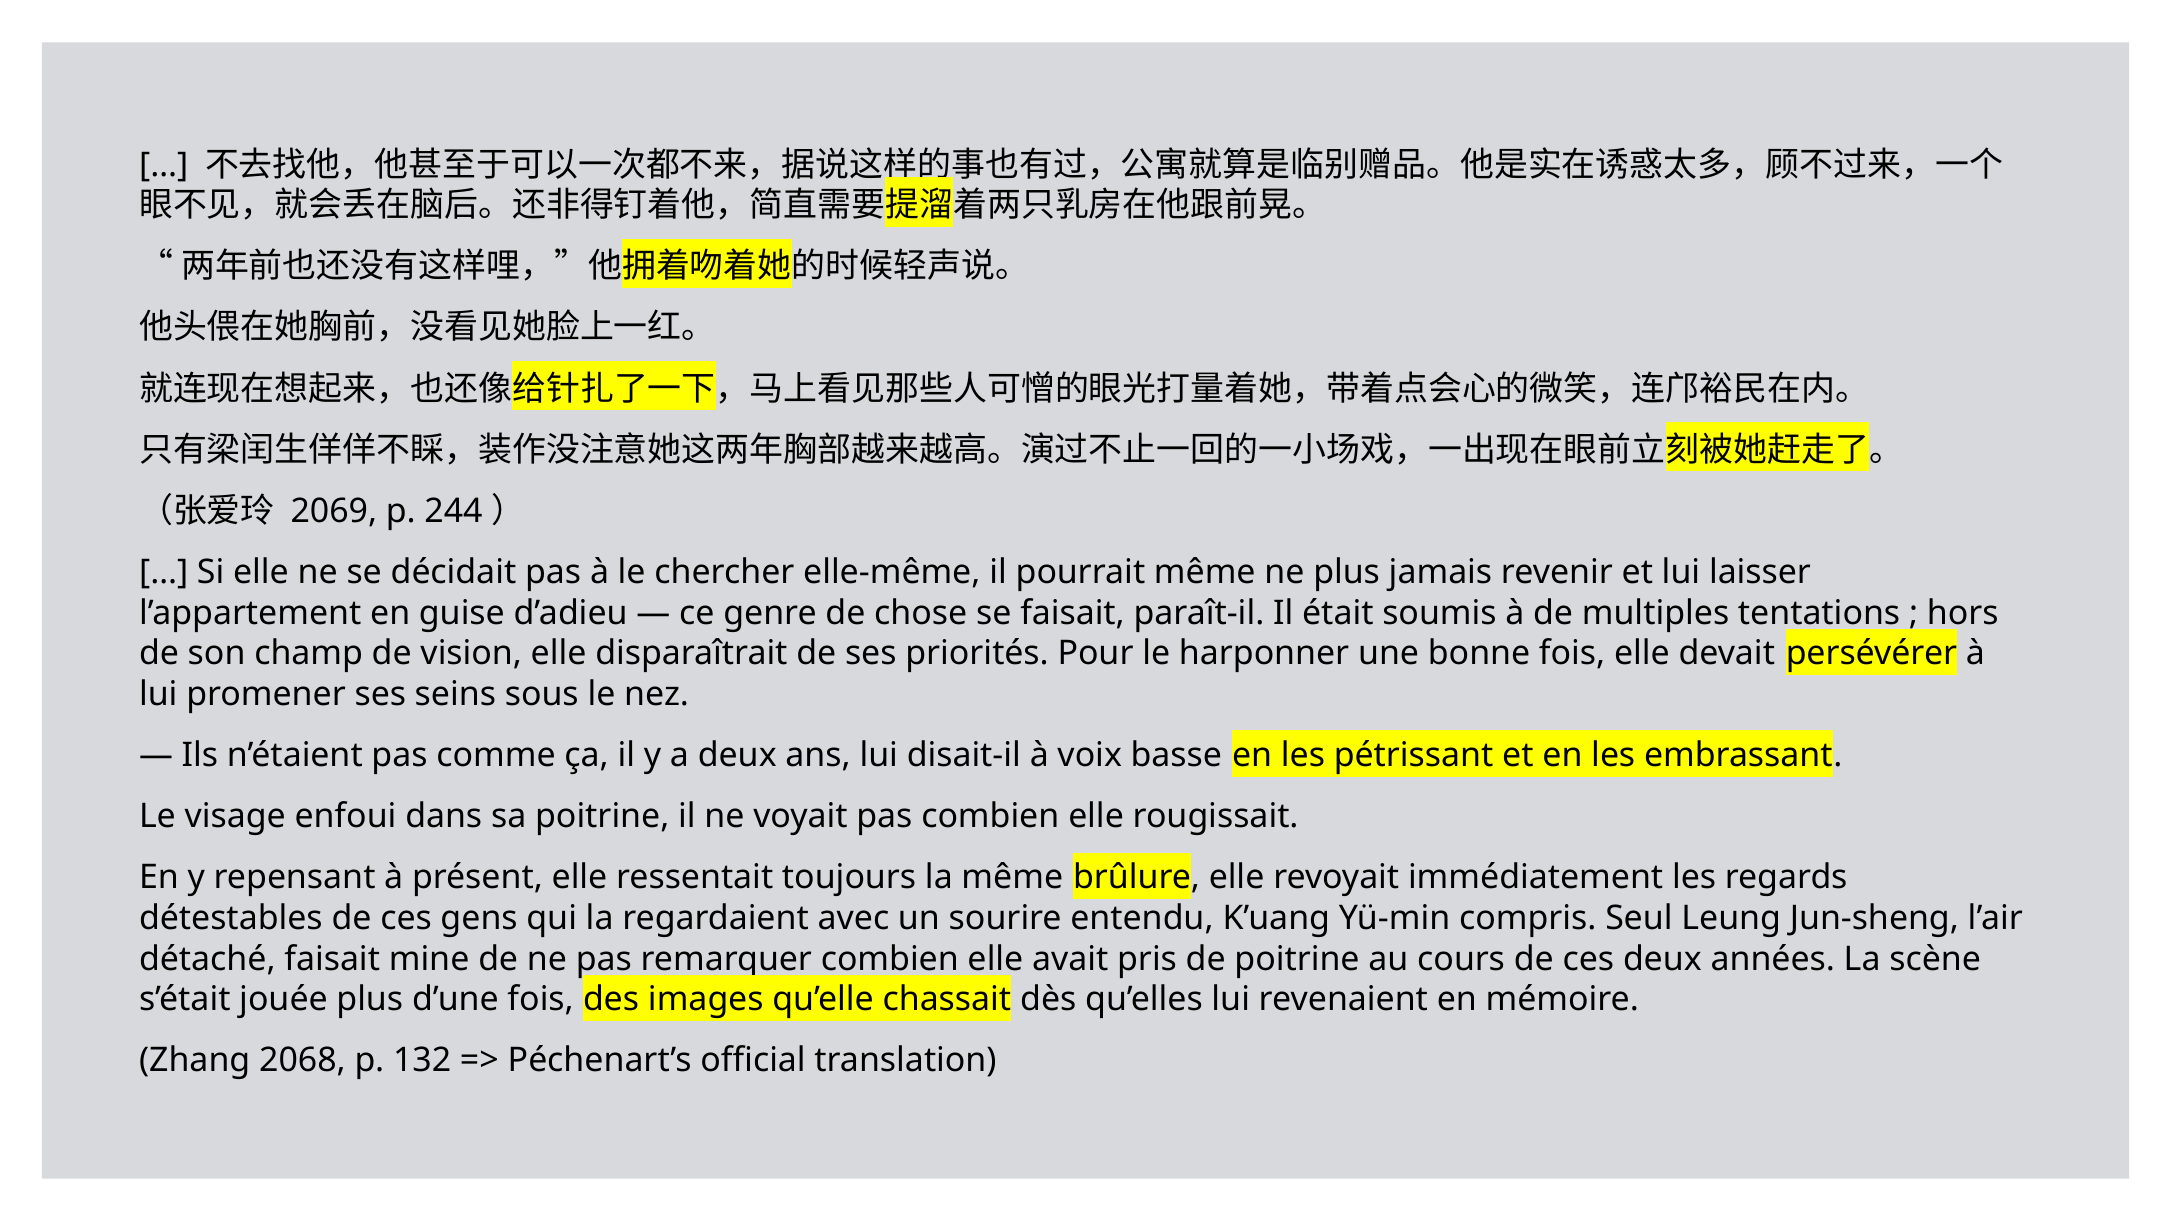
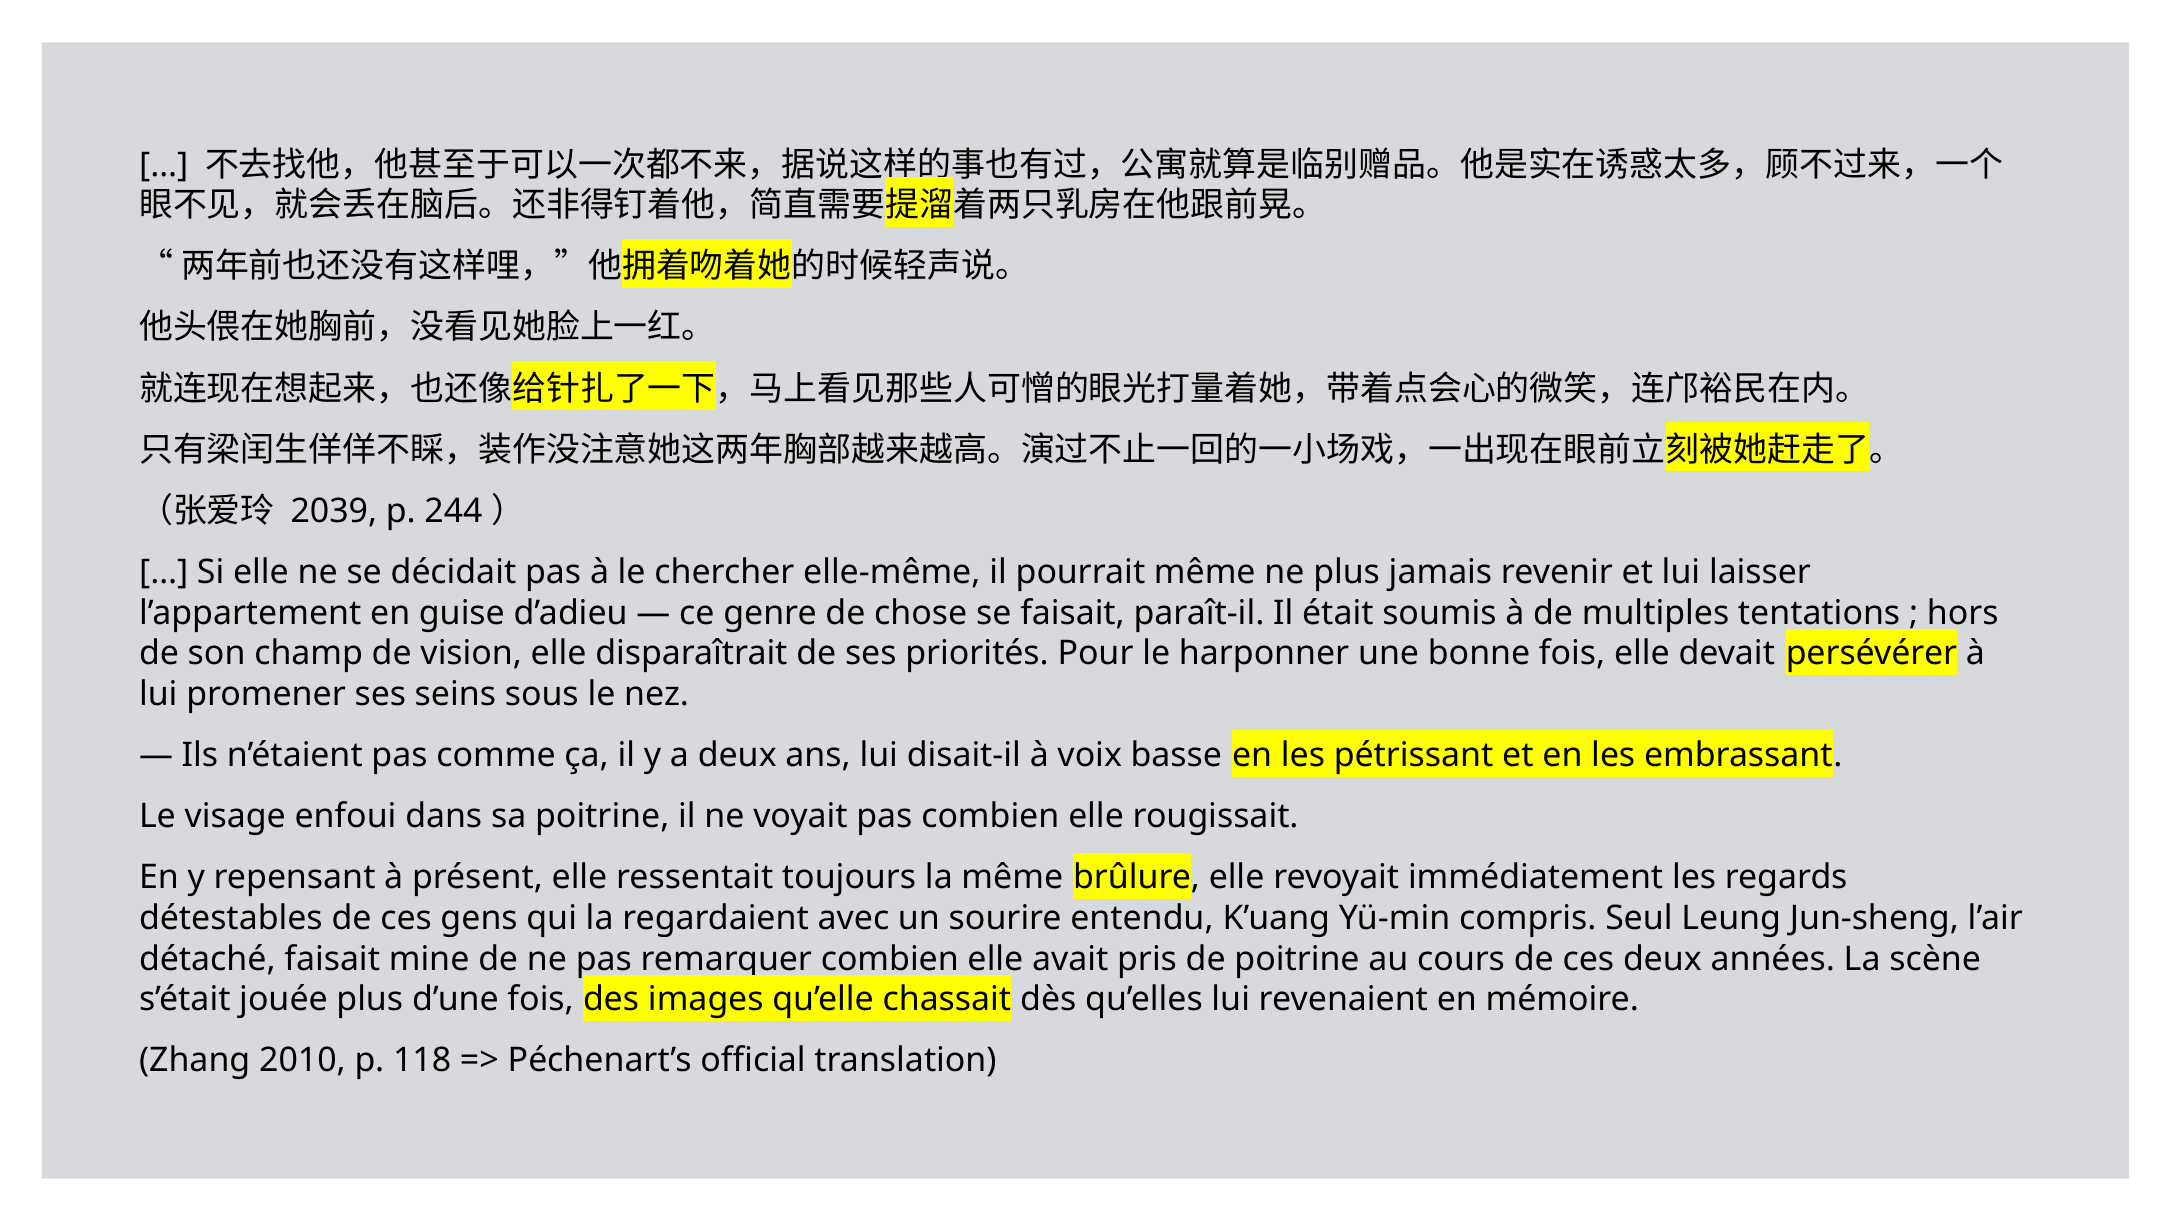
2069: 2069 -> 2039
2068: 2068 -> 2010
132: 132 -> 118
